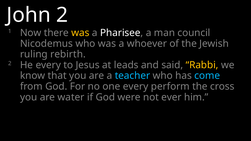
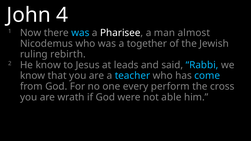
John 2: 2 -> 4
was at (80, 33) colour: yellow -> light blue
council: council -> almost
whoever: whoever -> together
He every: every -> know
Rabbi colour: yellow -> light blue
water: water -> wrath
ever: ever -> able
